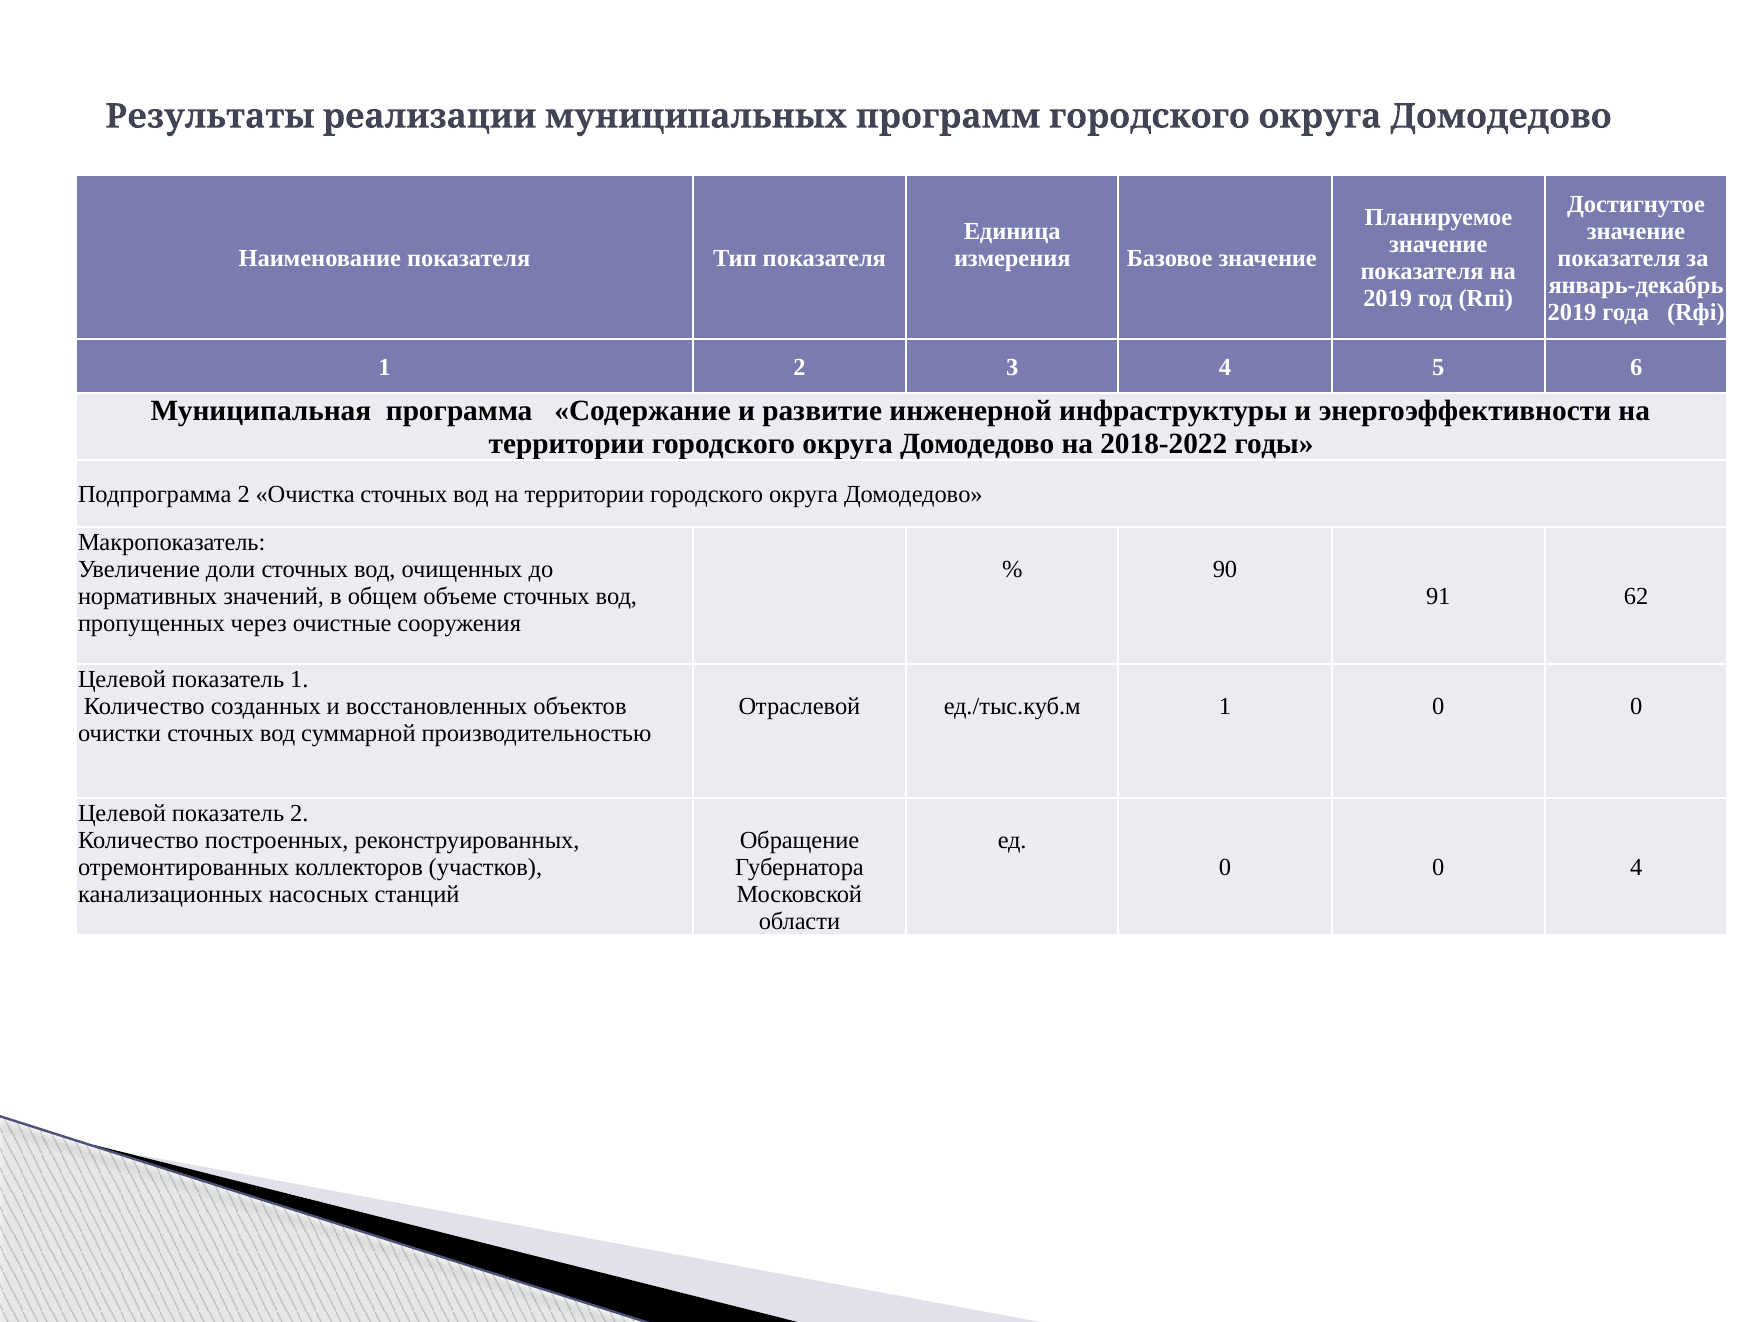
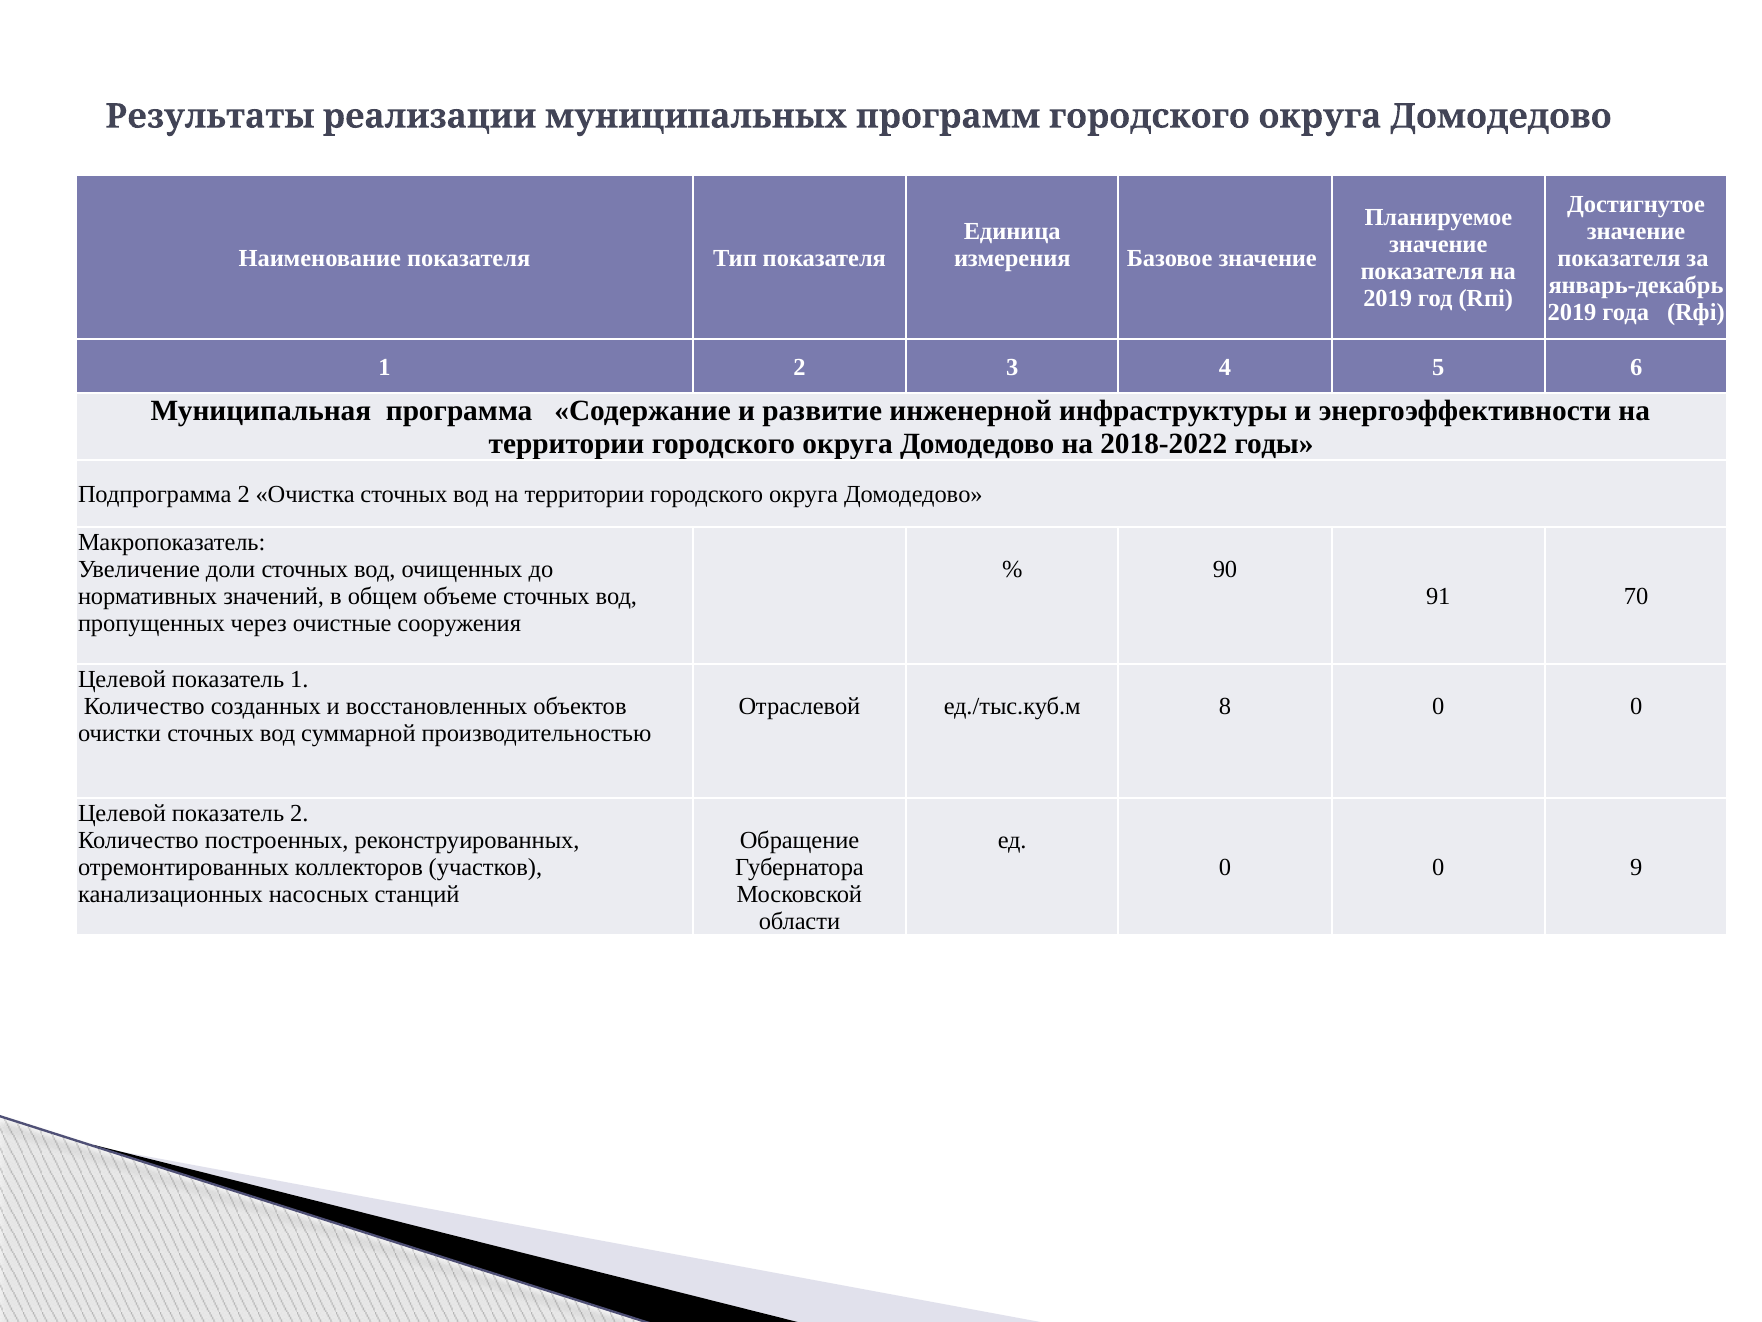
62: 62 -> 70
ед./тыс.куб.м 1: 1 -> 8
0 4: 4 -> 9
